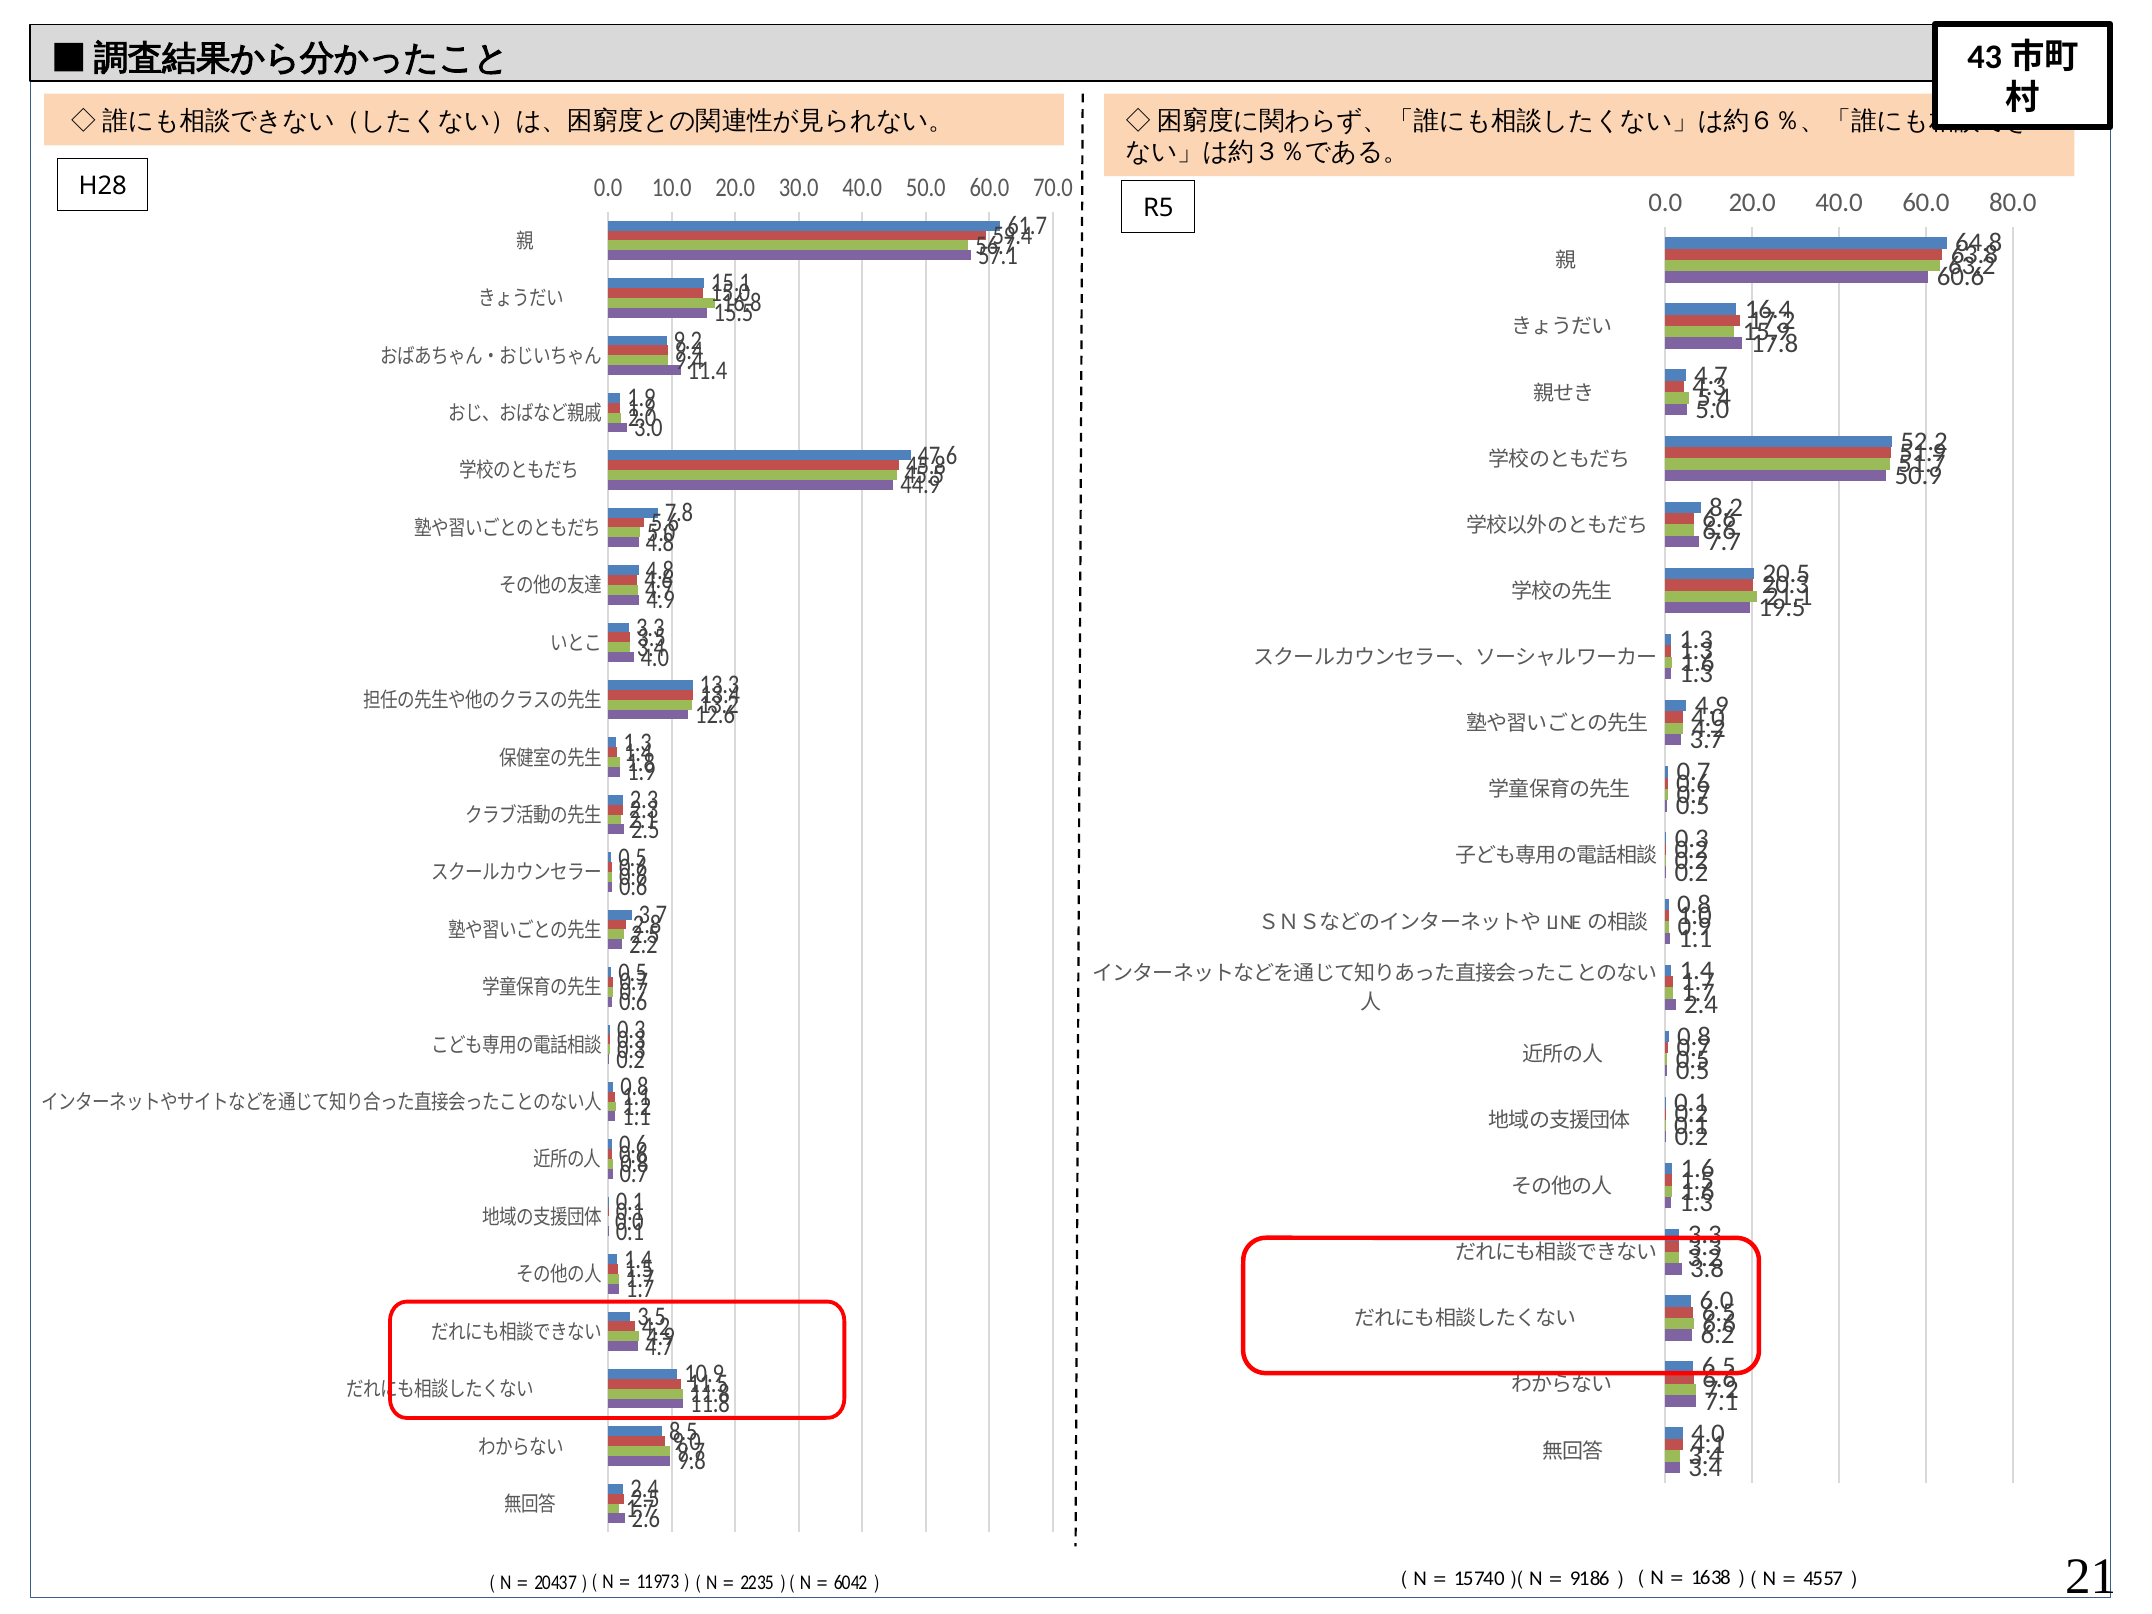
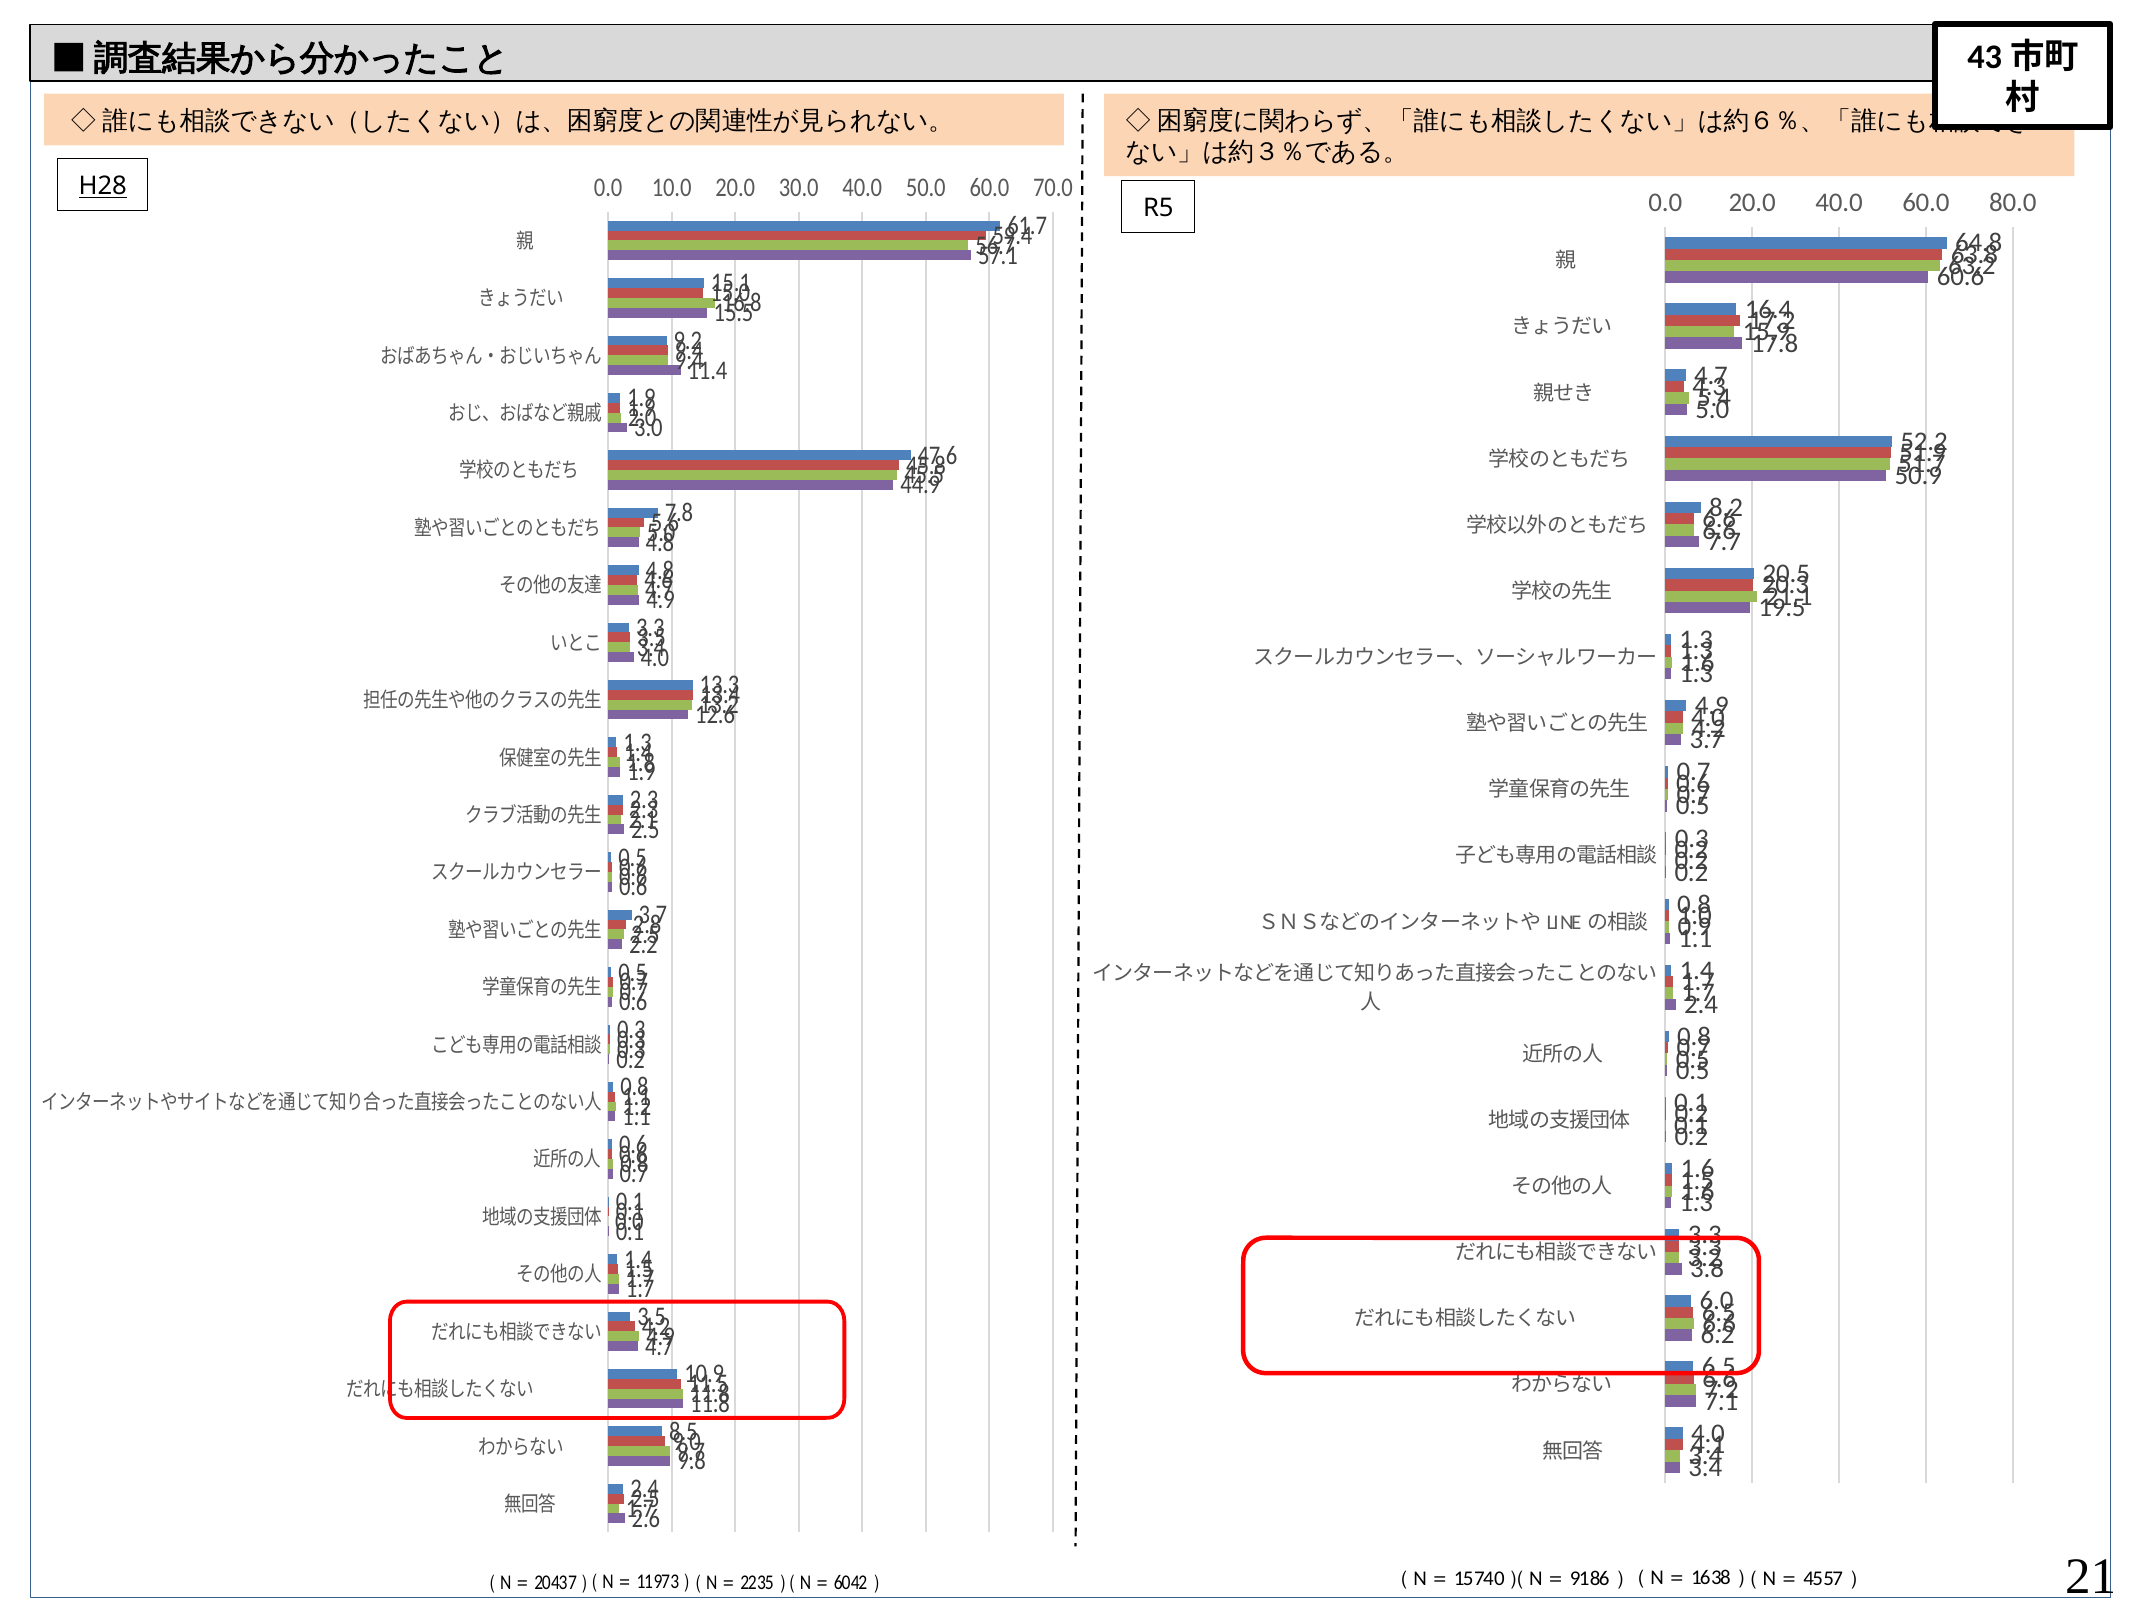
H28 underline: none -> present
